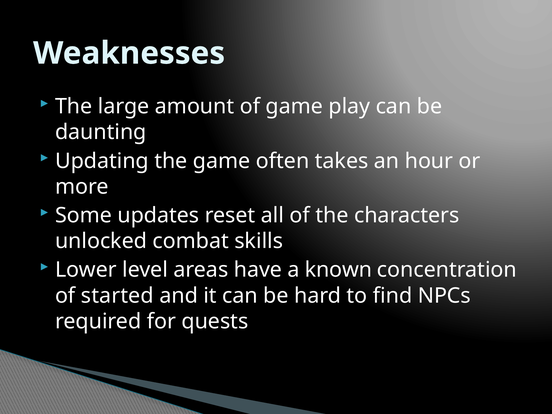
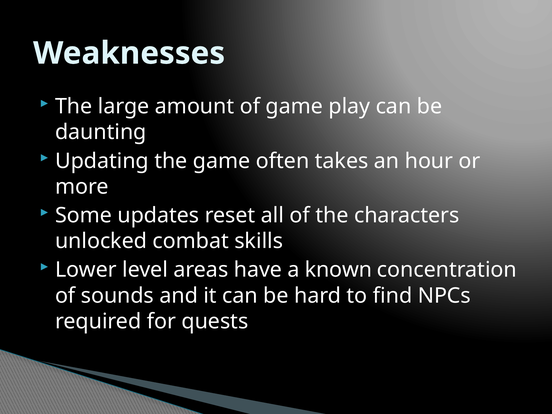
started: started -> sounds
